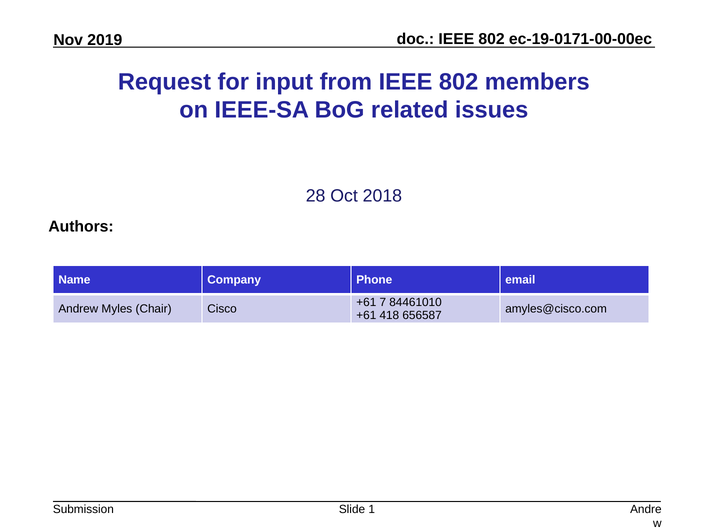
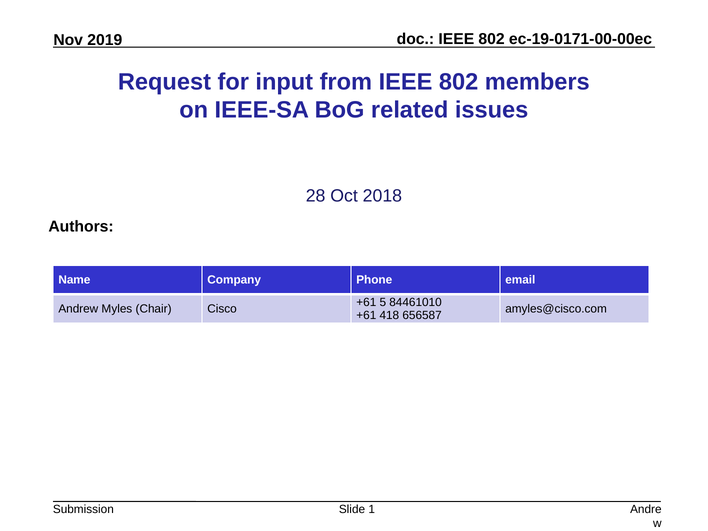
7: 7 -> 5
